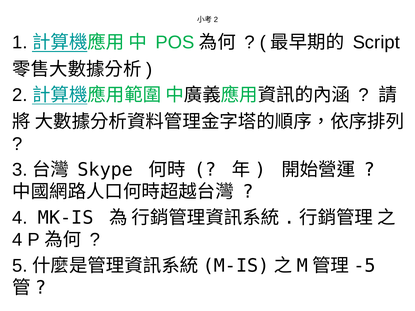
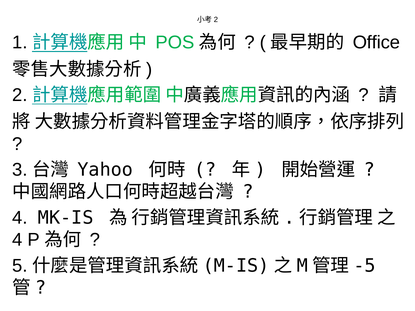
Script: Script -> Office
Skype: Skype -> Yahoo
